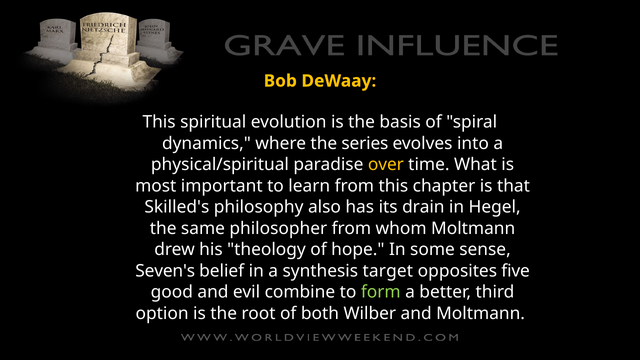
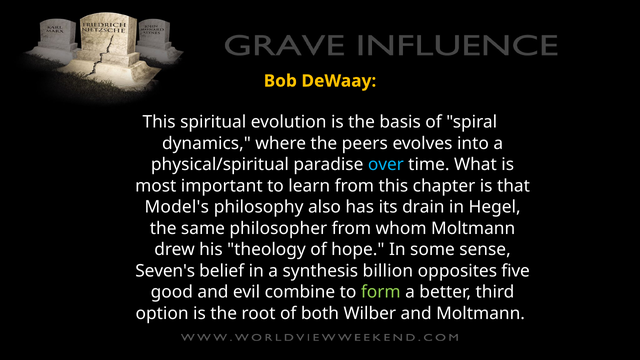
series: series -> peers
over colour: yellow -> light blue
Skilled's: Skilled's -> Model's
target: target -> billion
